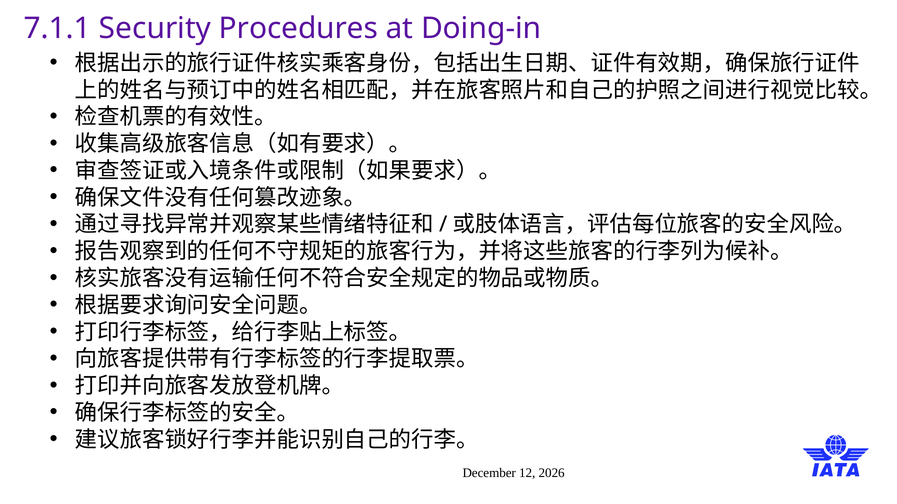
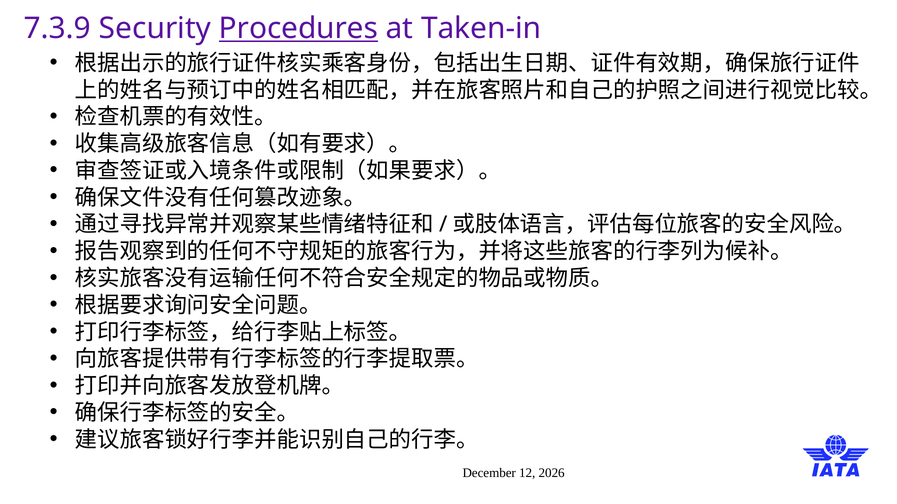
7.1.1: 7.1.1 -> 7.3.9
Procedures underline: none -> present
Doing-in: Doing-in -> Taken-in
